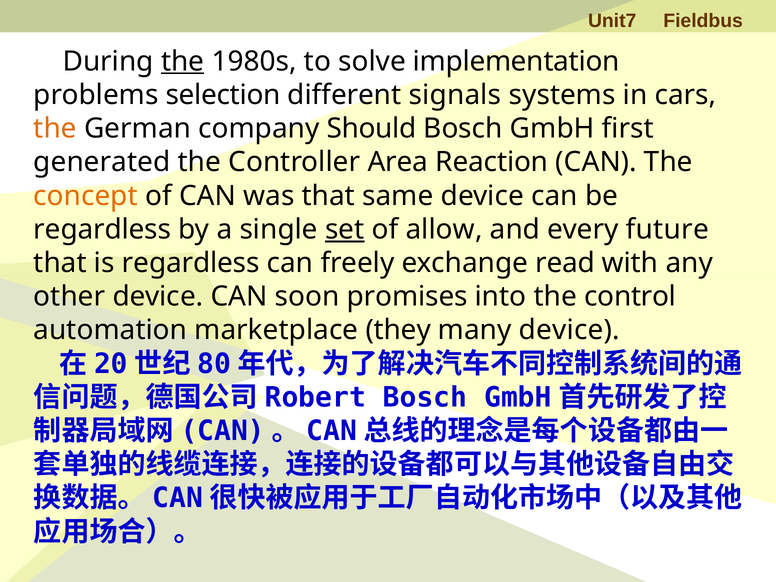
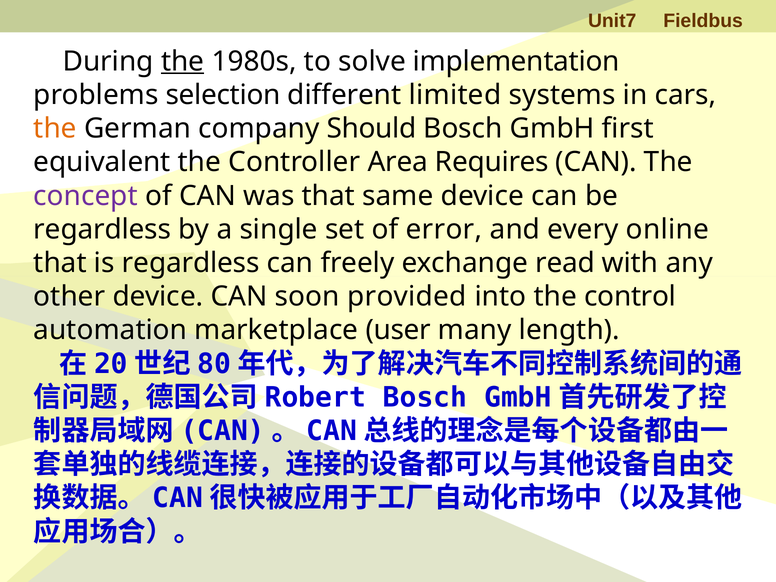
signals: signals -> limited
generated: generated -> equivalent
Reaction: Reaction -> Requires
concept colour: orange -> purple
set underline: present -> none
allow: allow -> error
future: future -> online
promises: promises -> provided
they: they -> user
many device: device -> length
